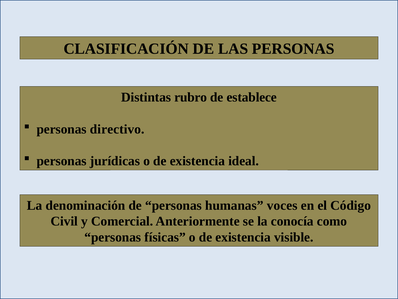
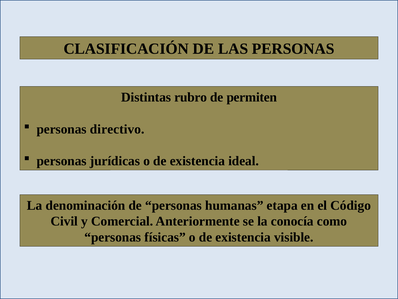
establece: establece -> permiten
voces: voces -> etapa
